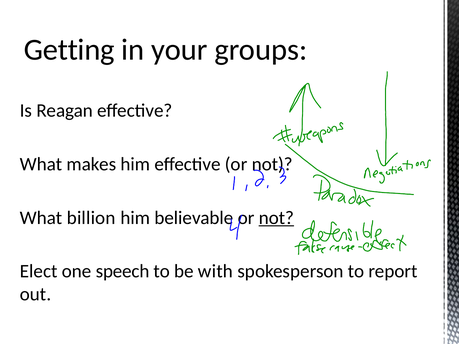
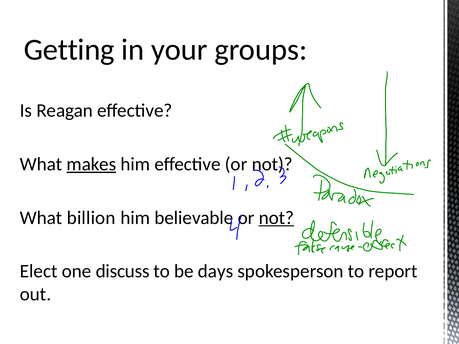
makes underline: none -> present
speech: speech -> discuss
with: with -> days
